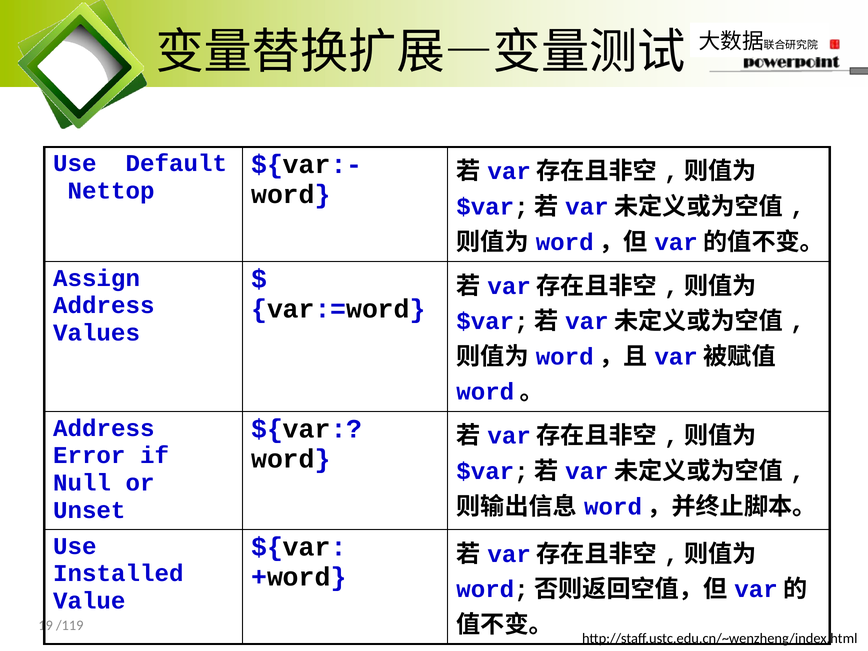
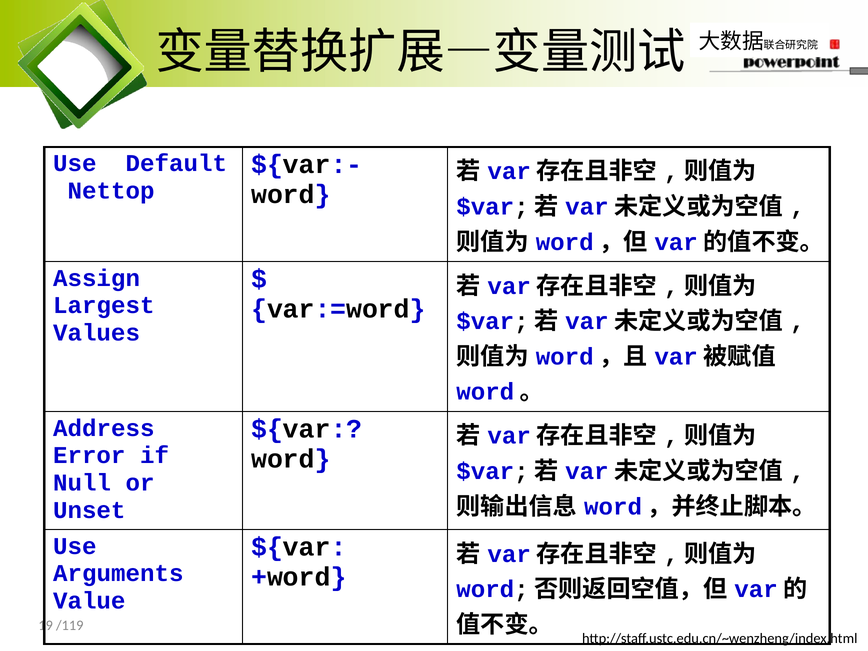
Address at (104, 305): Address -> Largest
Installed: Installed -> Arguments
